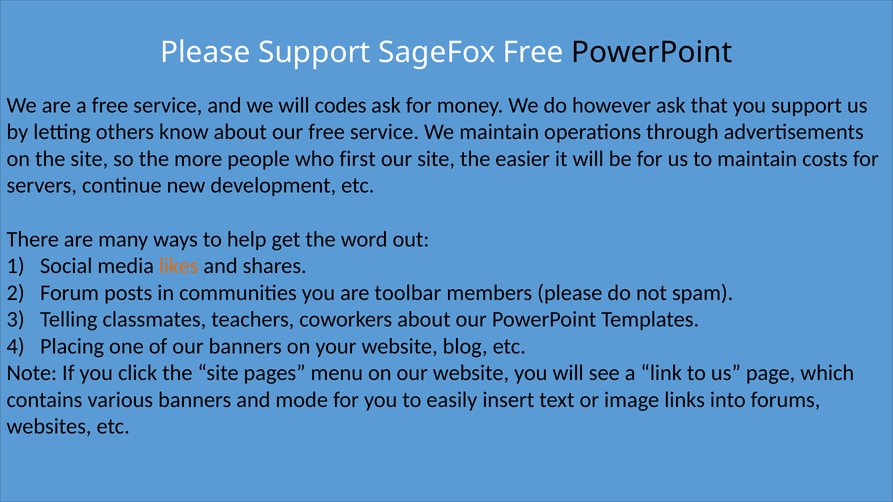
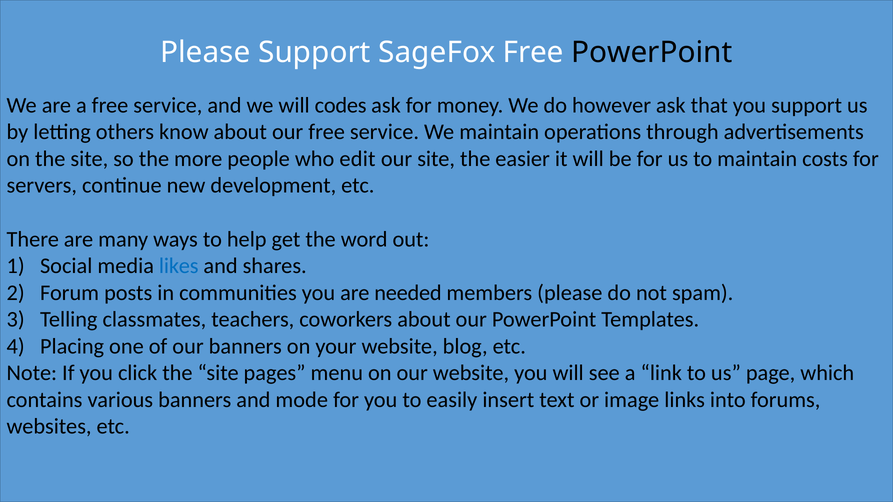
first: first -> edit
likes colour: orange -> blue
toolbar: toolbar -> needed
